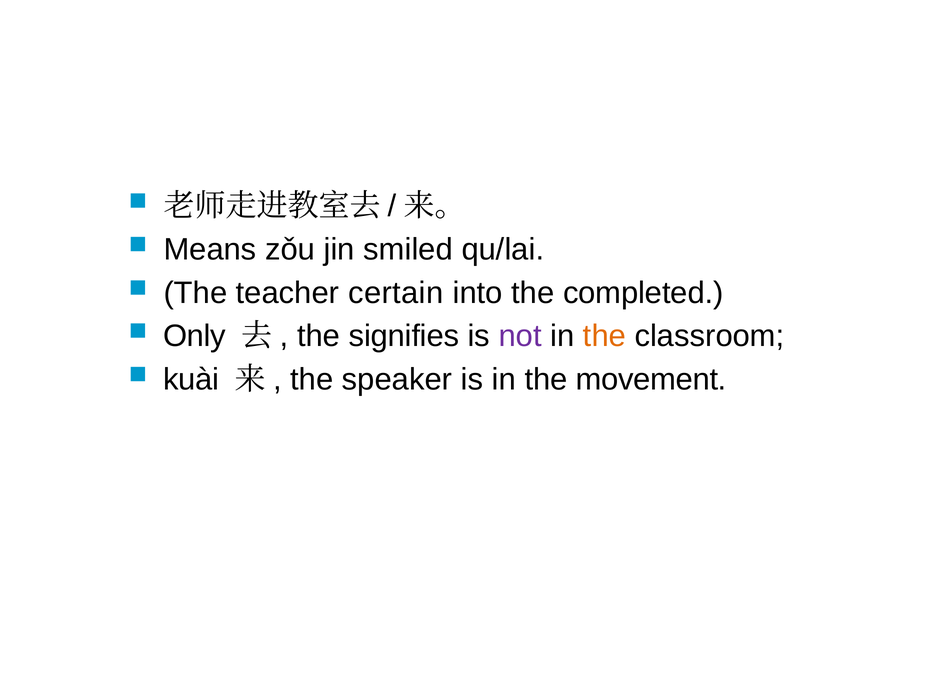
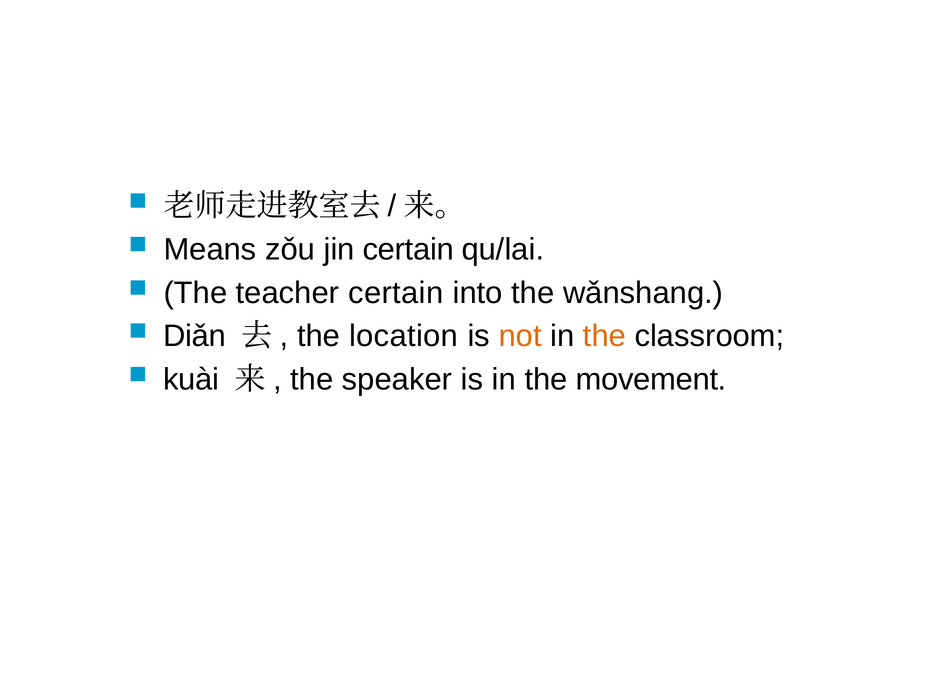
jin smiled: smiled -> certain
completed: completed -> wǎnshang
Only: Only -> Diǎn
signifies: signifies -> location
not colour: purple -> orange
